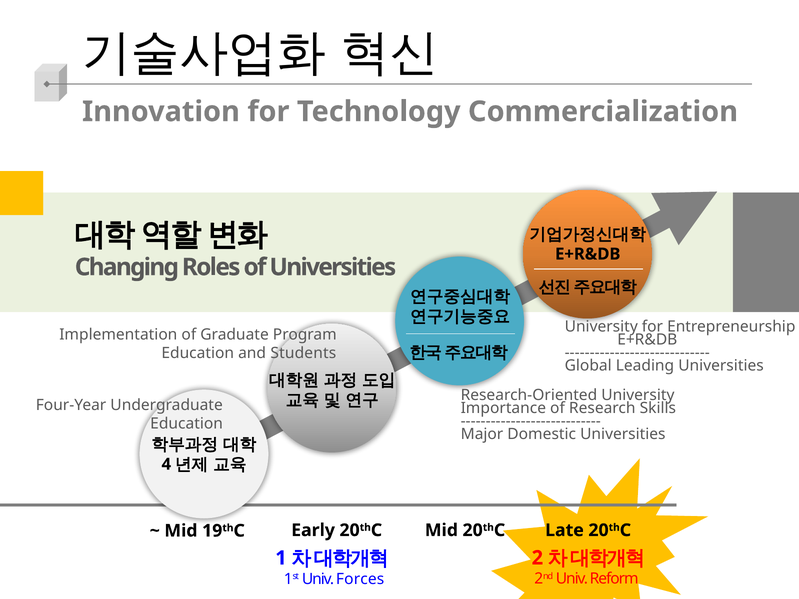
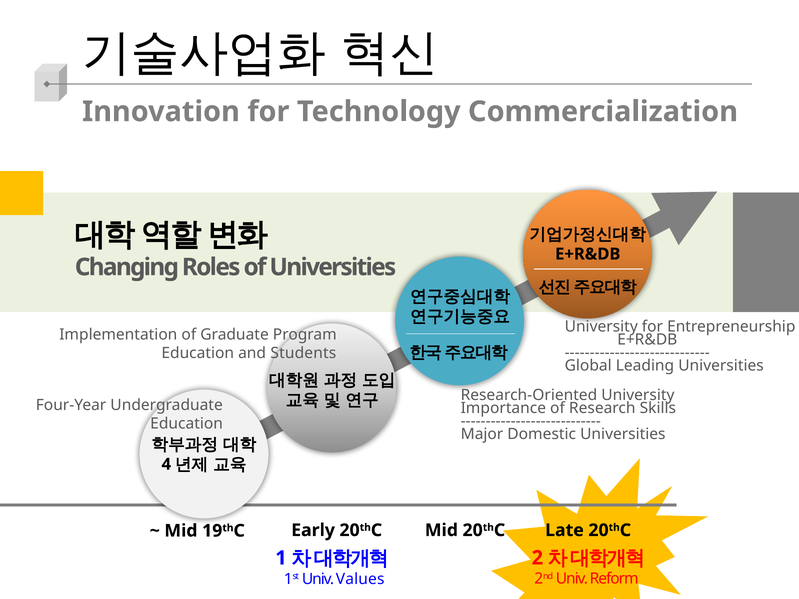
Forces: Forces -> Values
